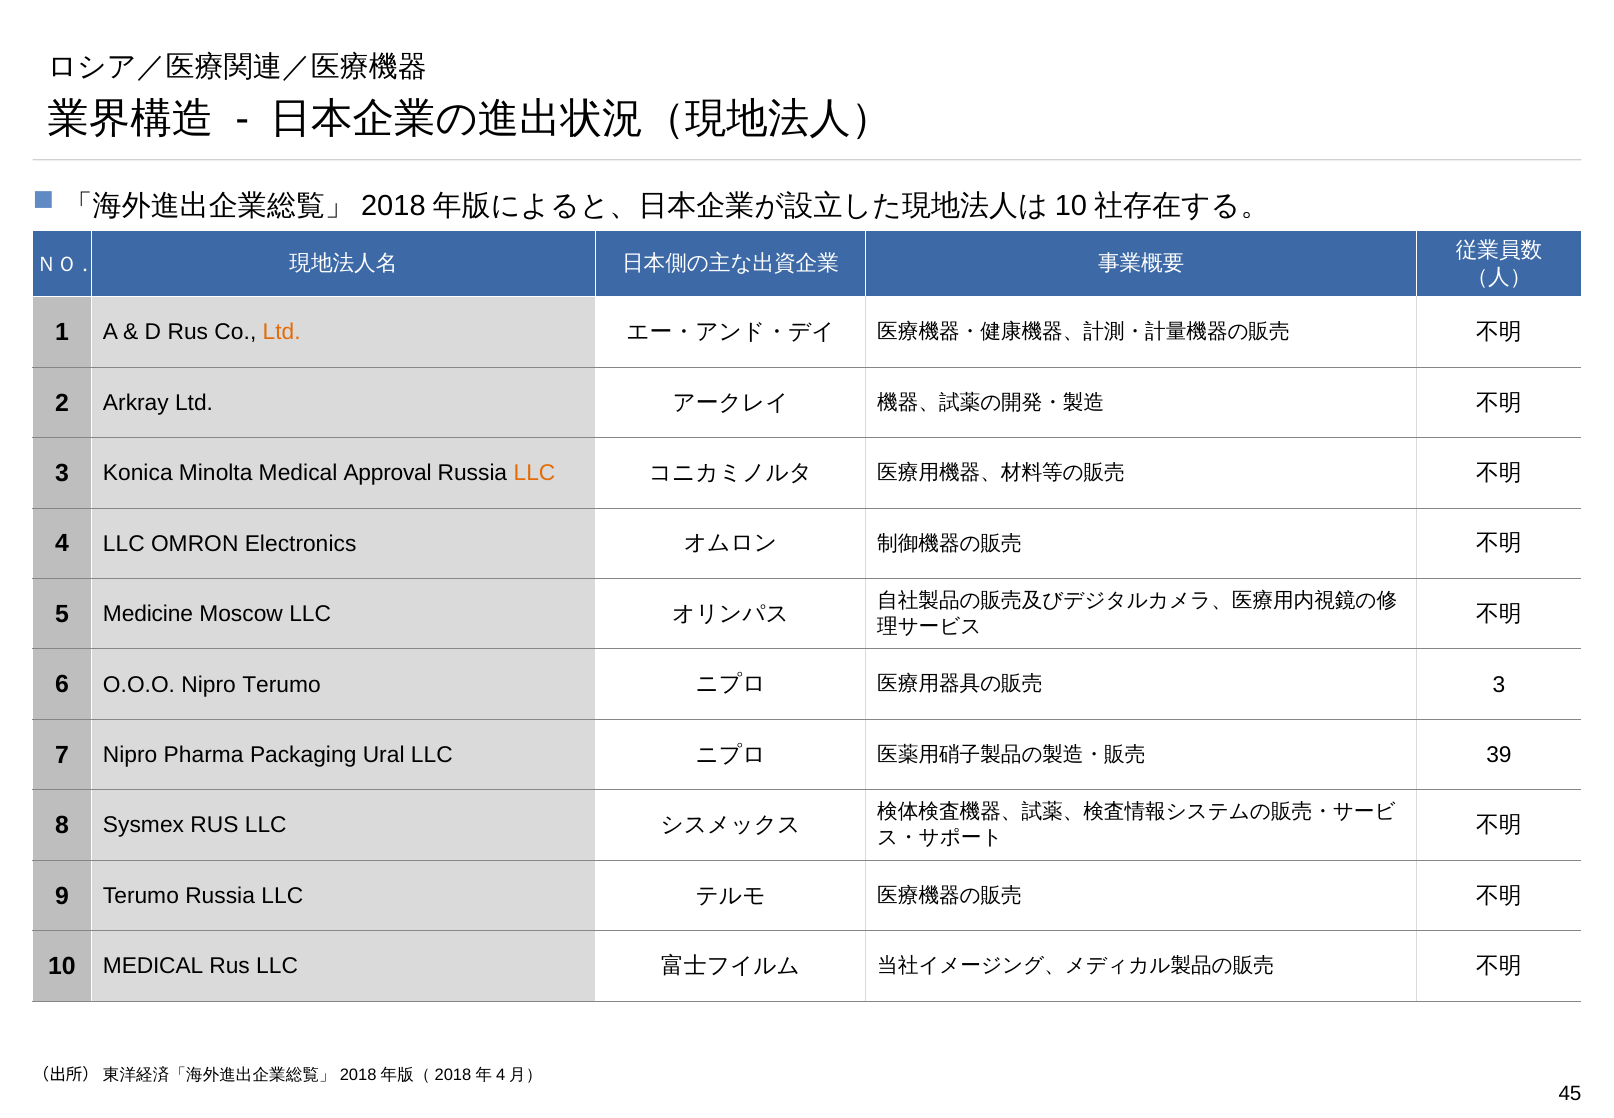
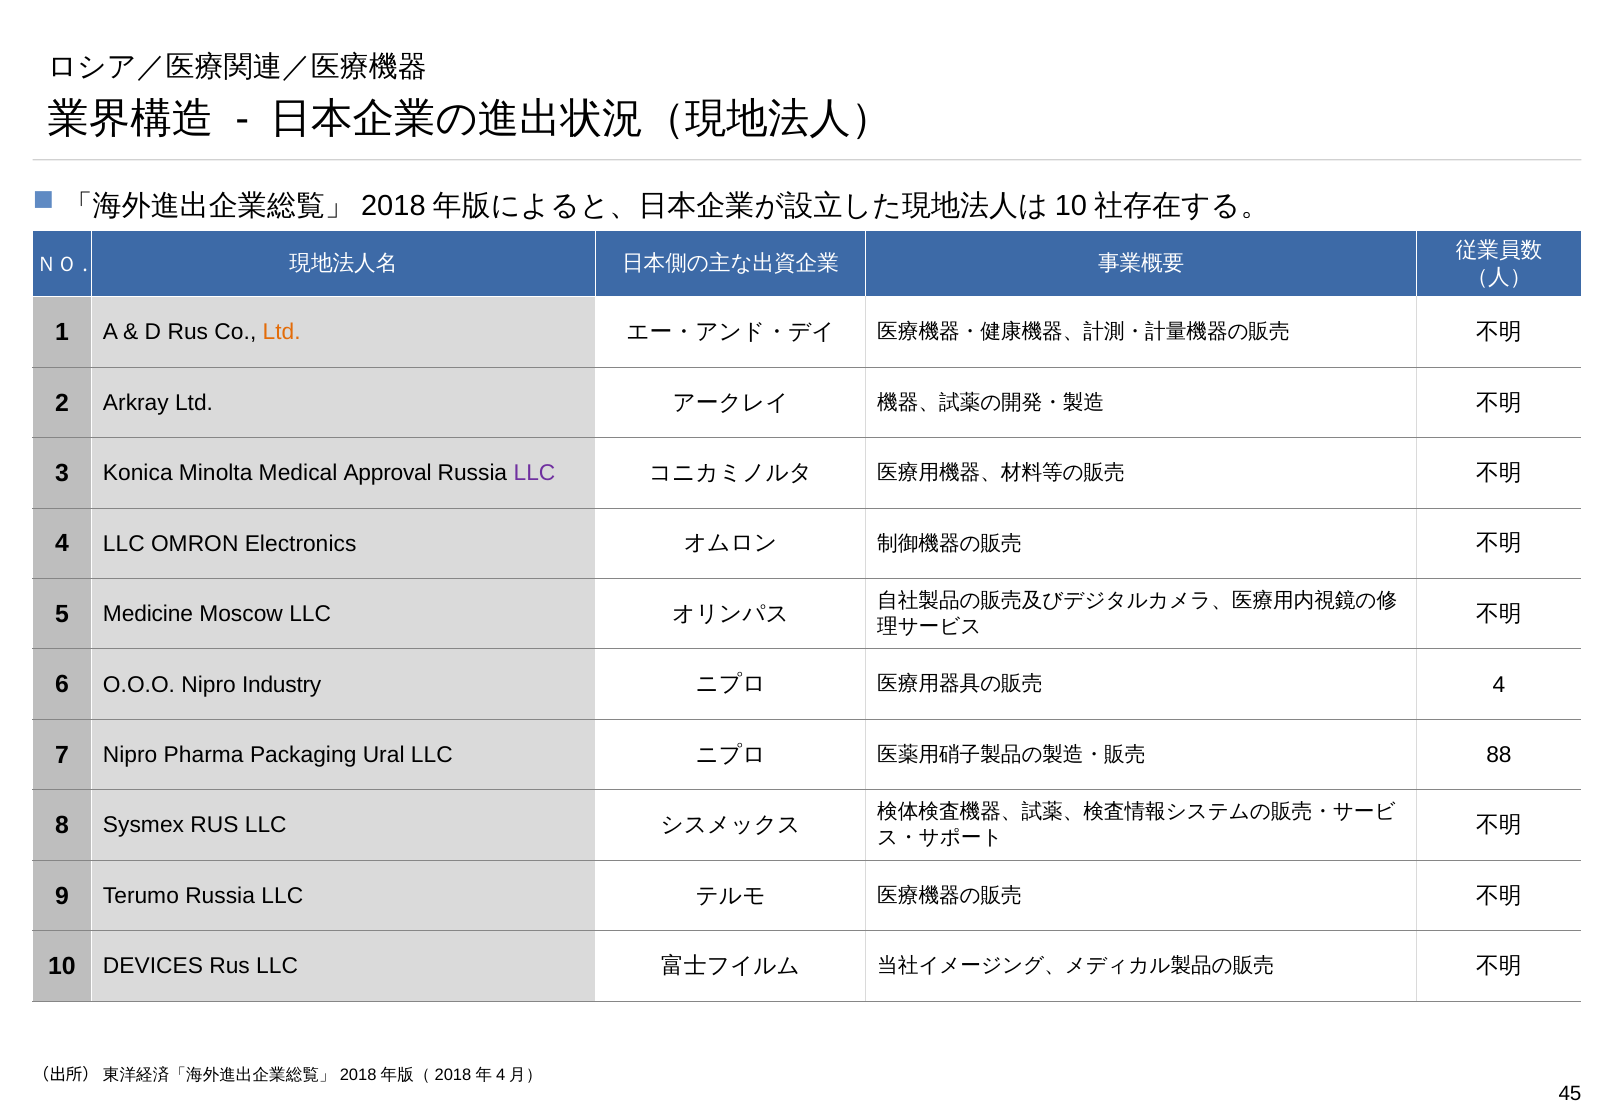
LLC at (534, 473) colour: orange -> purple
Nipro Terumo: Terumo -> Industry
3 at (1499, 684): 3 -> 4
39: 39 -> 88
10 MEDICAL: MEDICAL -> DEVICES
